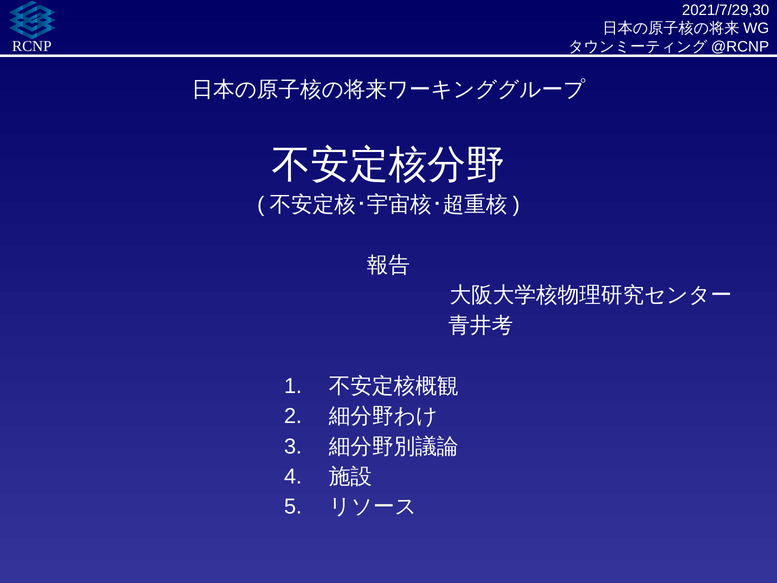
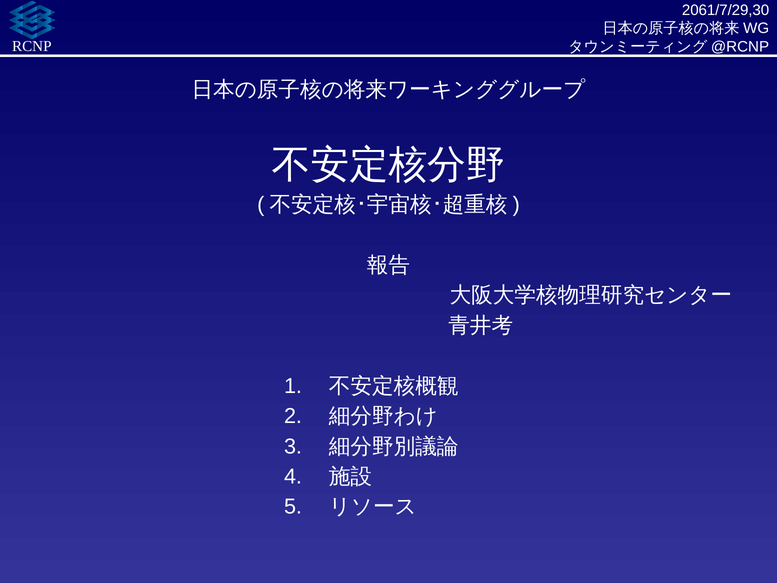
2021/7/29,30: 2021/7/29,30 -> 2061/7/29,30
